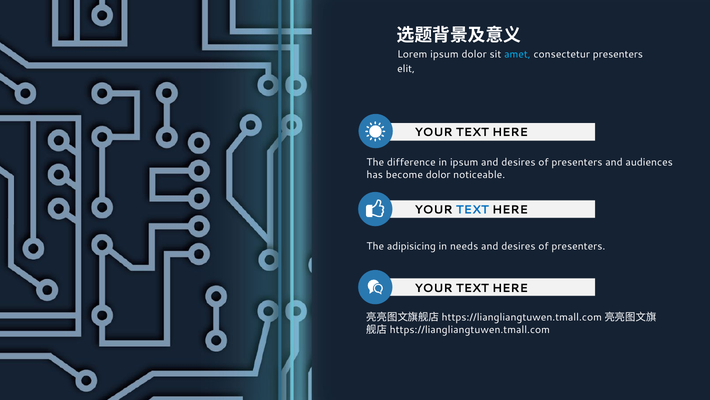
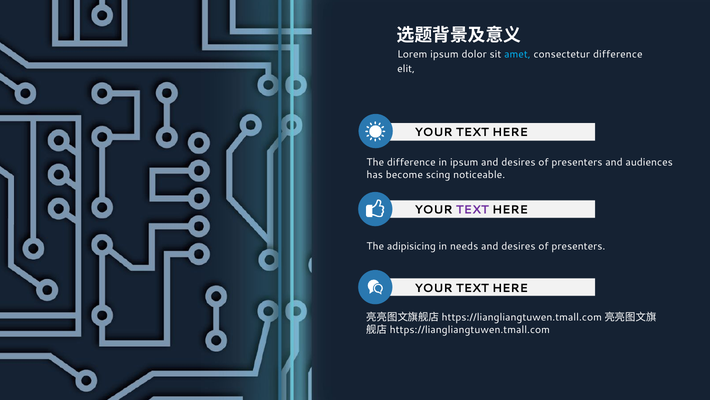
consectetur presenters: presenters -> difference
become dolor: dolor -> scing
TEXT at (472, 209) colour: blue -> purple
